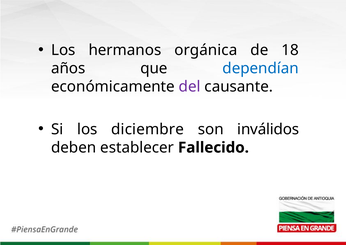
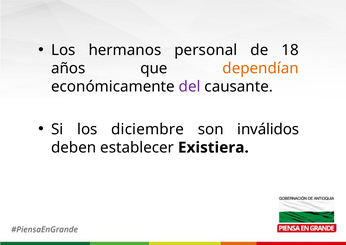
orgánica: orgánica -> personal
dependían colour: blue -> orange
Fallecido: Fallecido -> Existiera
